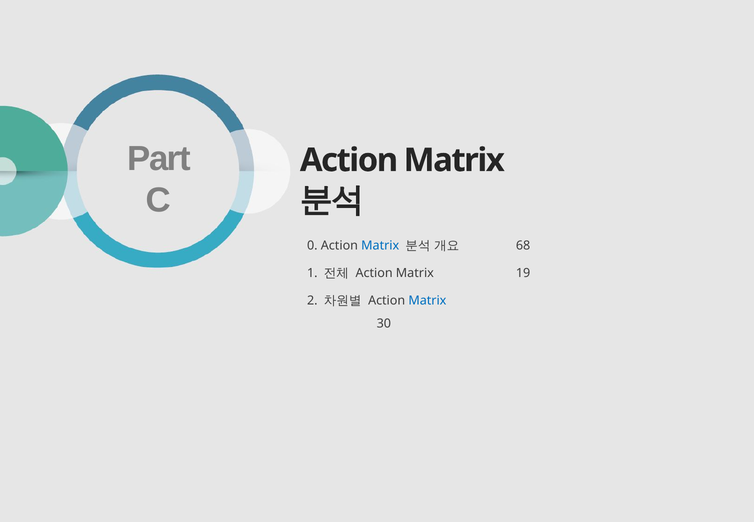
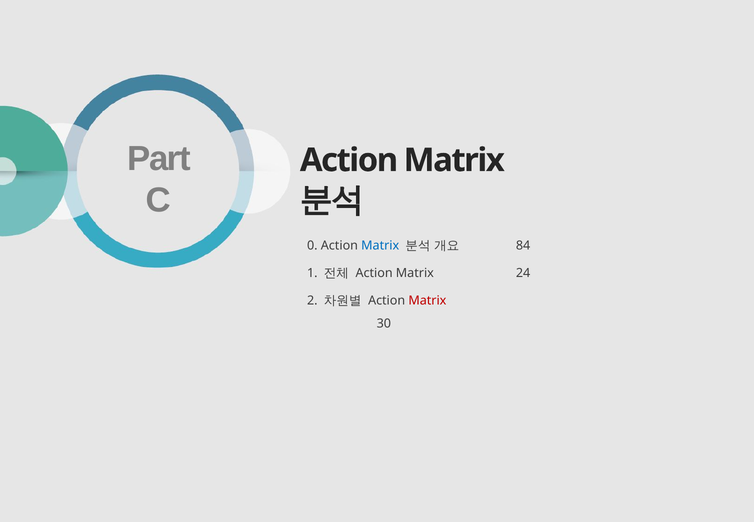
68: 68 -> 84
19: 19 -> 24
Matrix at (427, 301) colour: blue -> red
